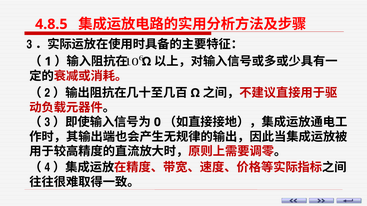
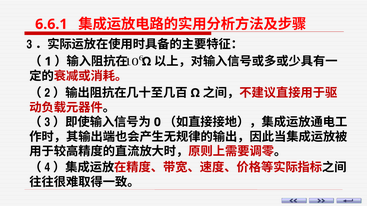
4.8.5: 4.8.5 -> 6.6.1
